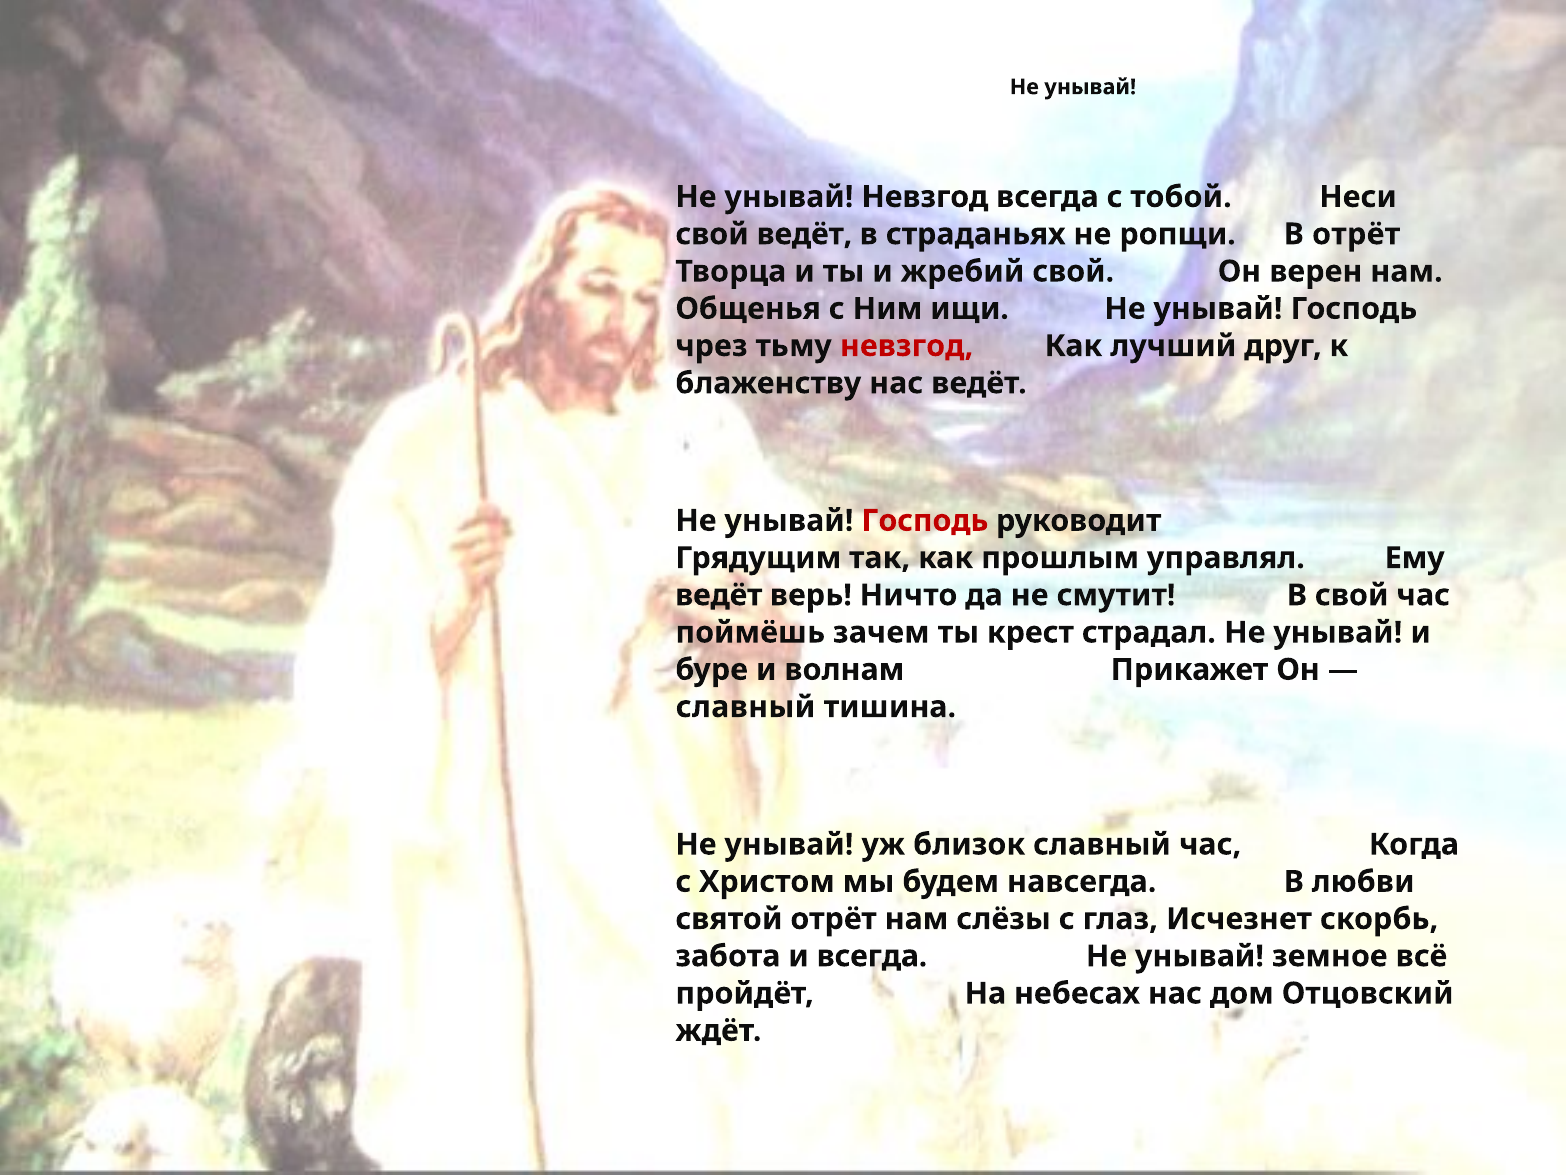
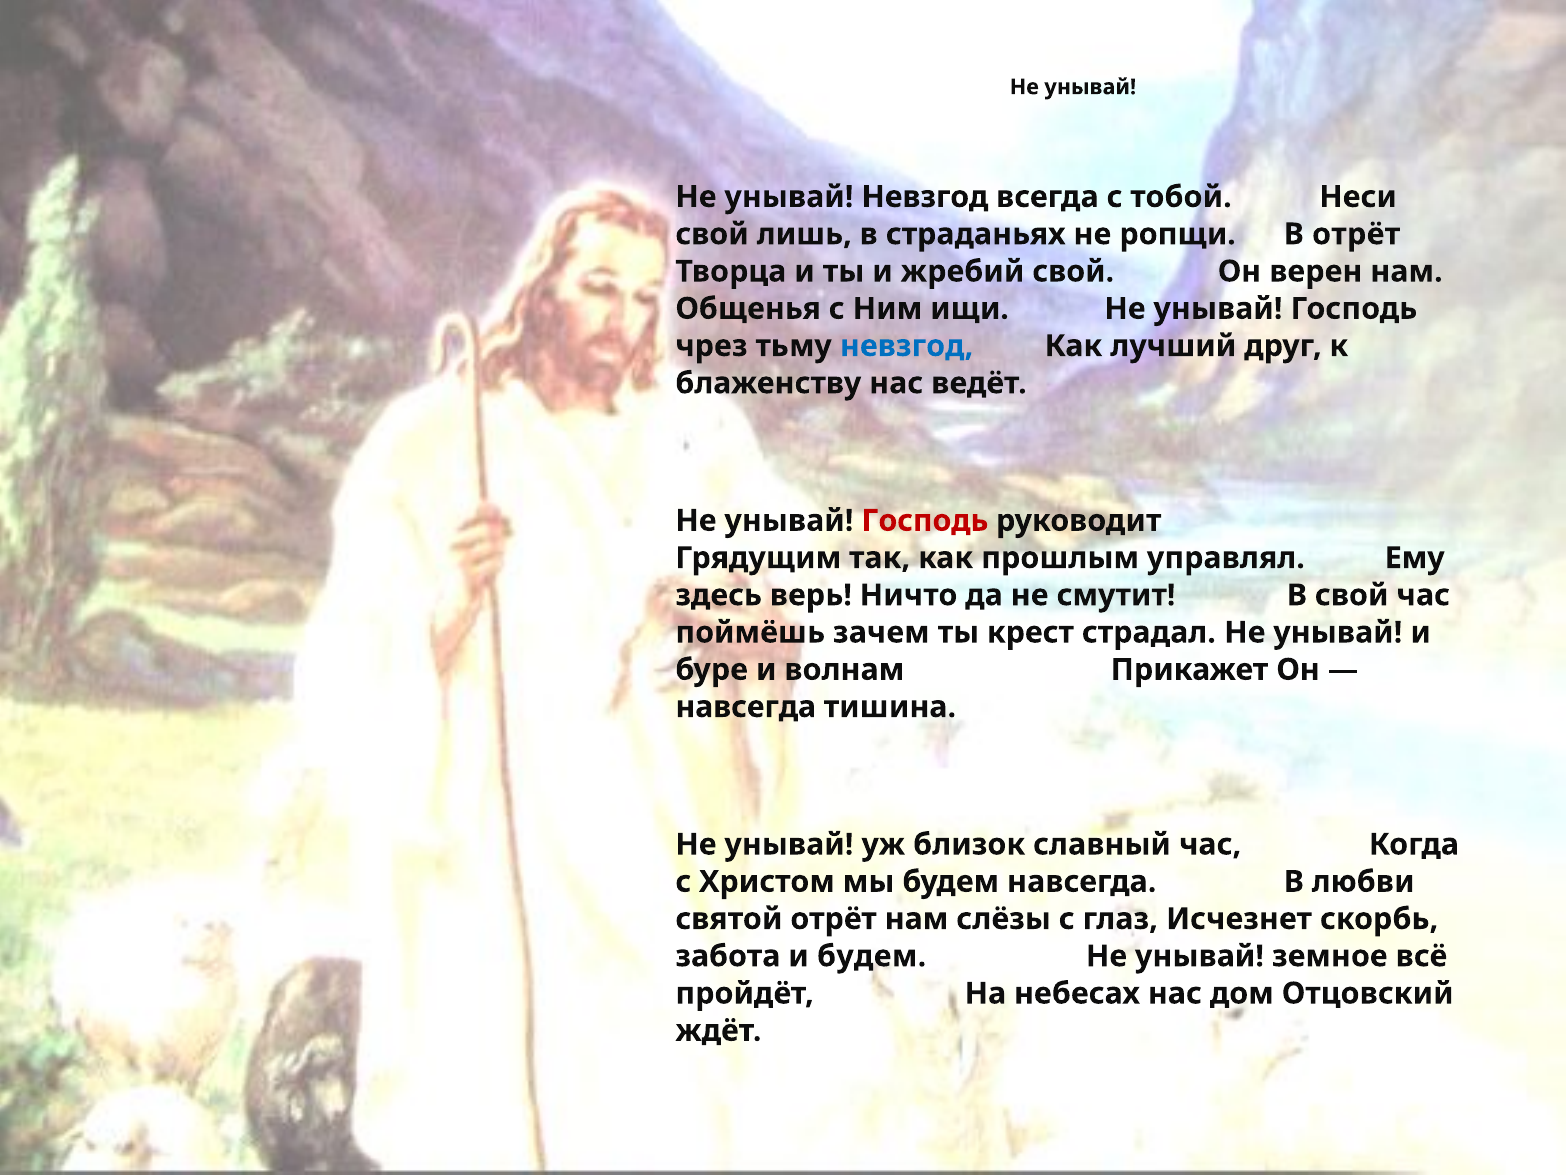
свой ведёт: ведёт -> лишь
невзгод at (907, 346) colour: red -> blue
ведёт at (719, 595): ведёт -> здесь
славный at (745, 707): славный -> навсегда
и всегда: всегда -> будем
